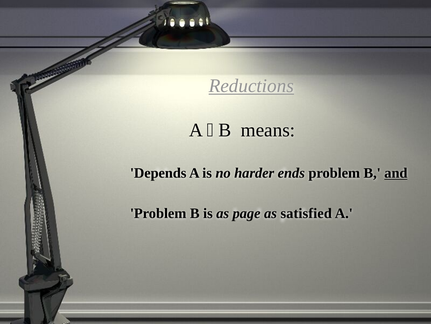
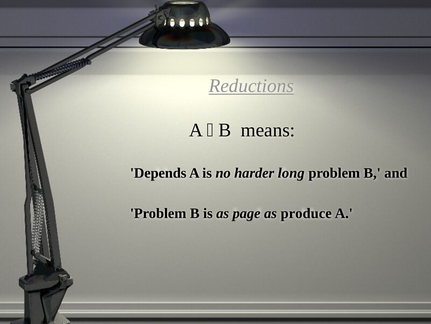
ends: ends -> long
and underline: present -> none
satisfied: satisfied -> produce
